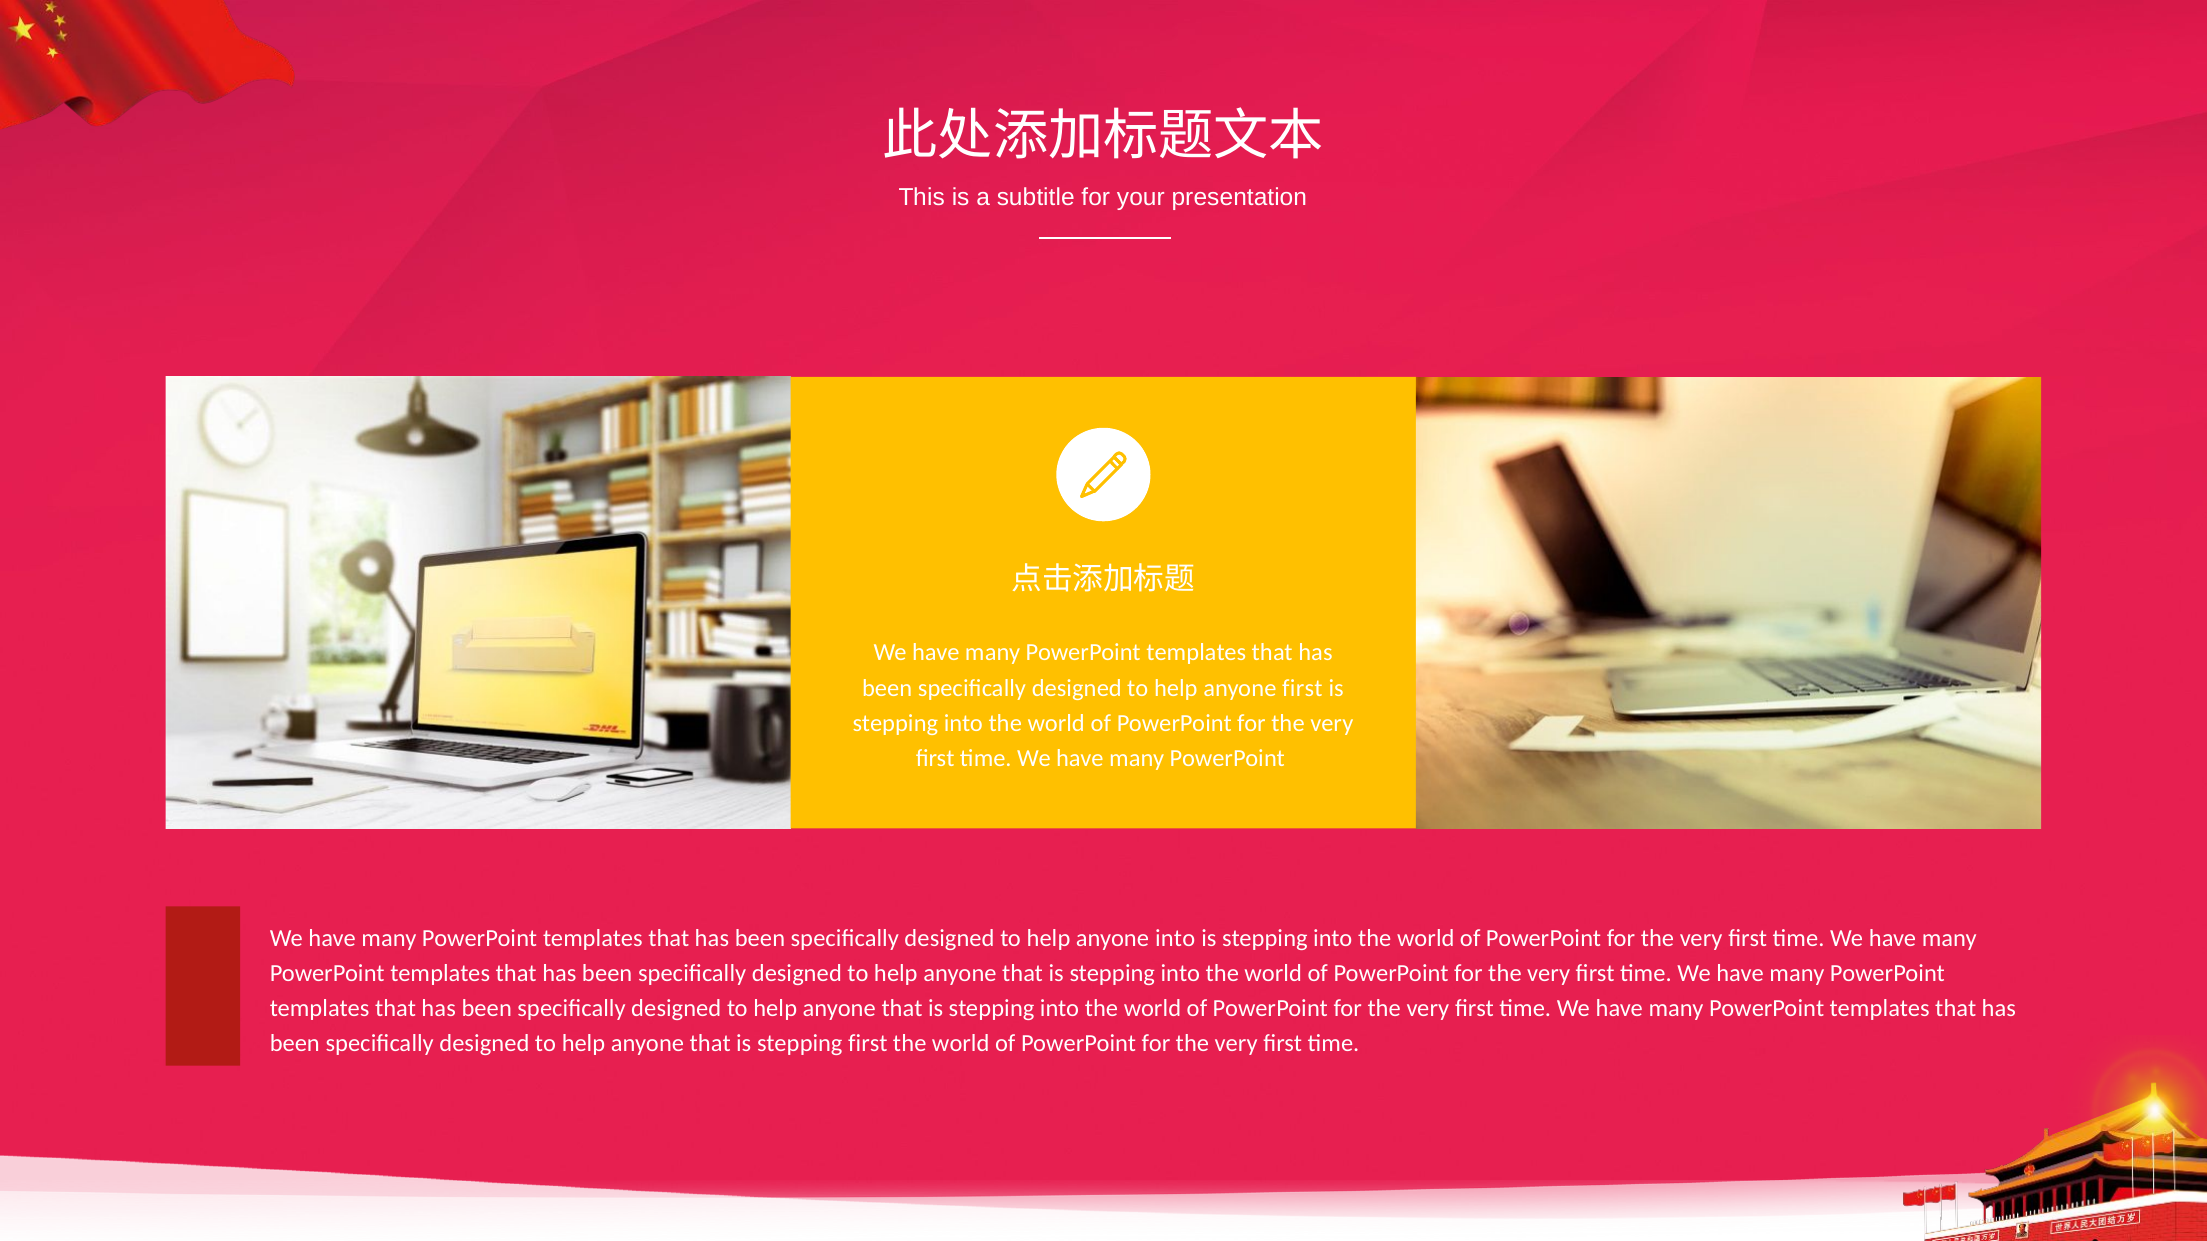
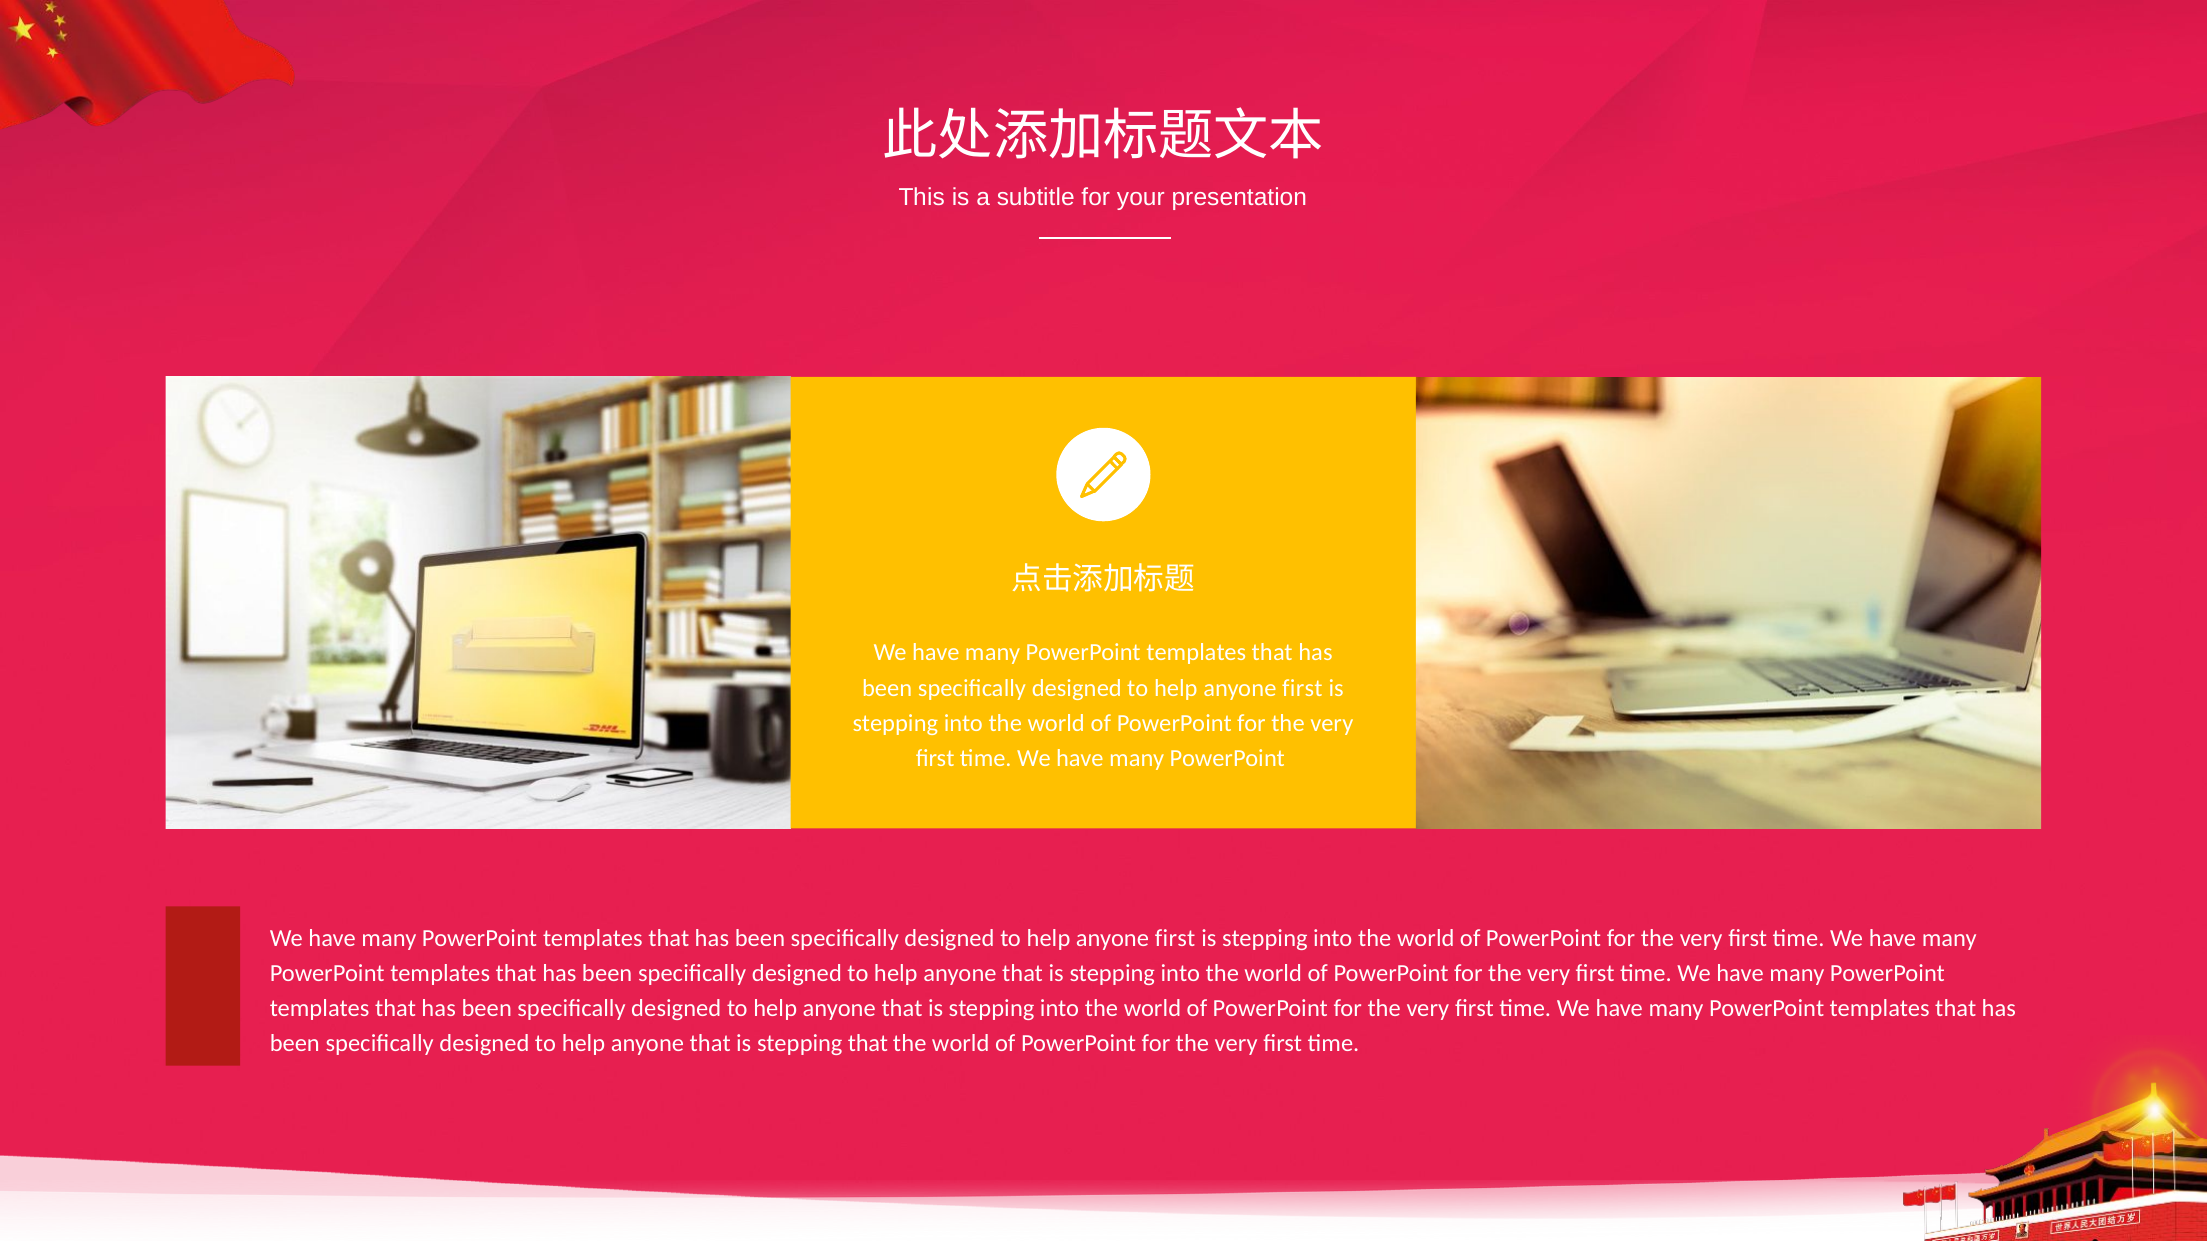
into at (1175, 938): into -> first
stepping first: first -> that
